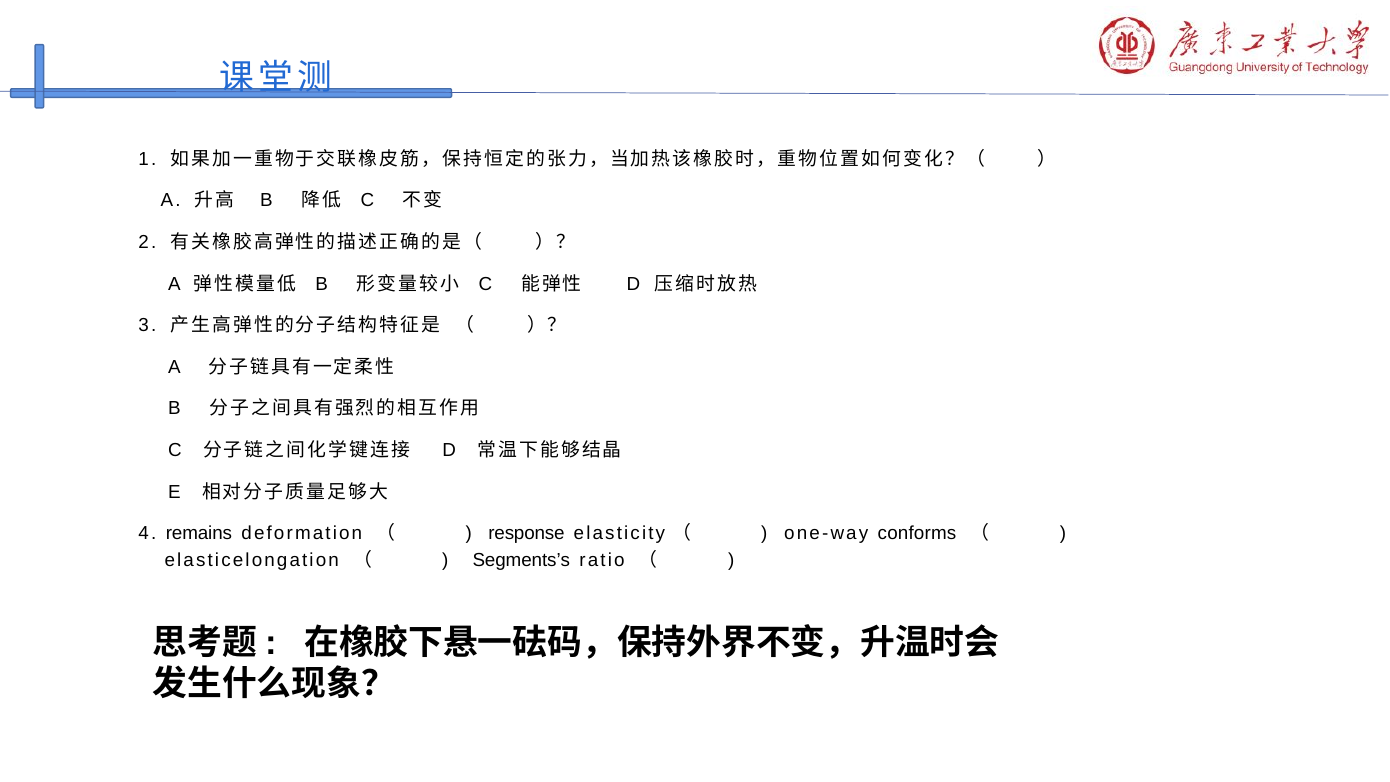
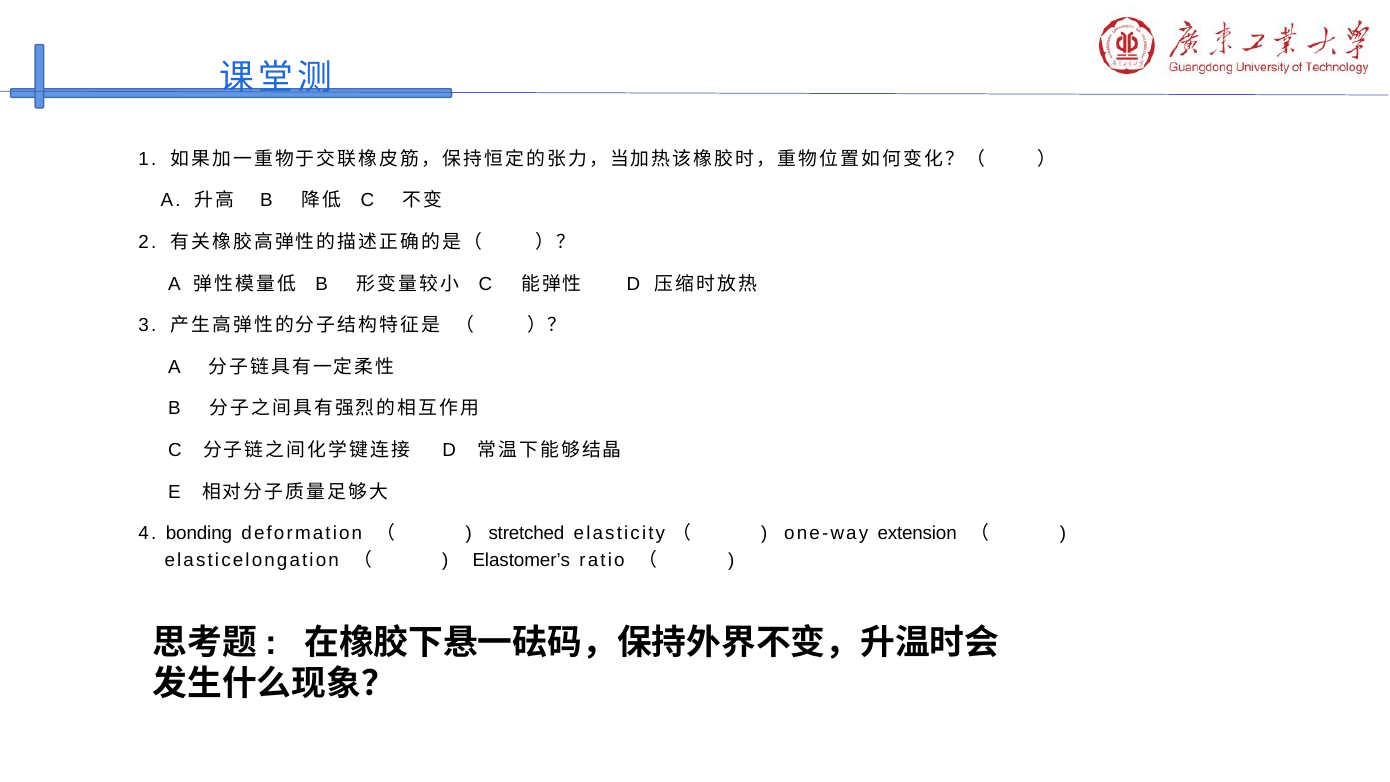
remains: remains -> bonding
response: response -> stretched
conforms: conforms -> extension
Segments’s: Segments’s -> Elastomer’s
